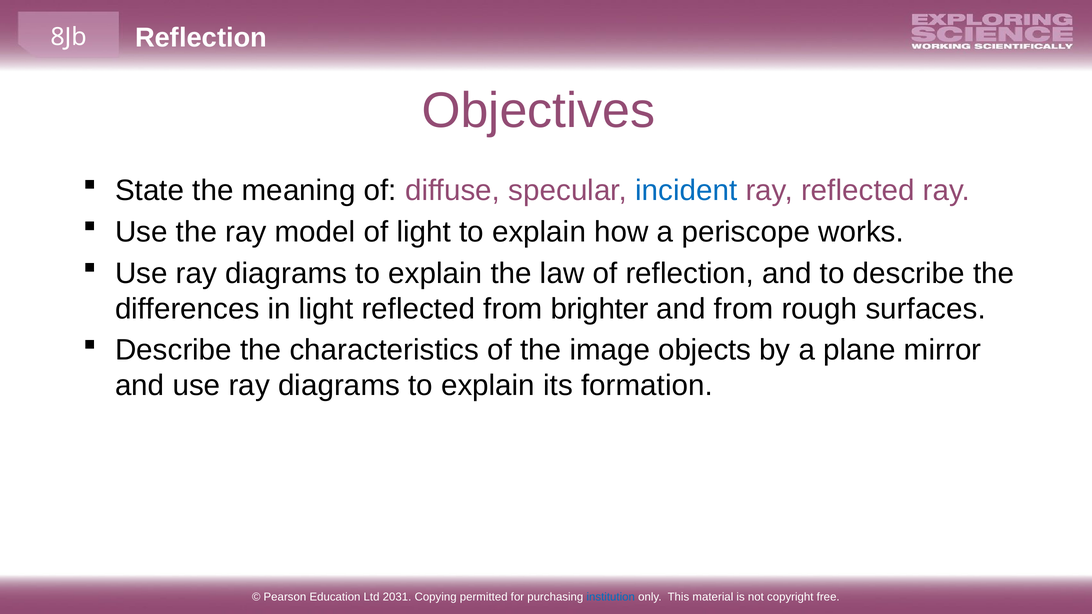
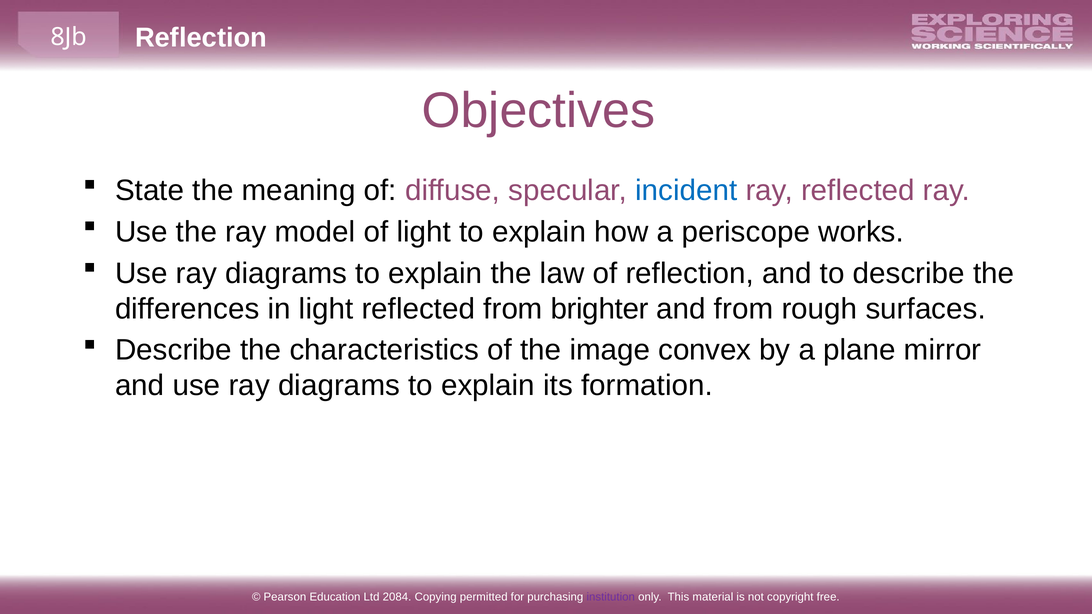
objects: objects -> convex
2031: 2031 -> 2084
institution colour: blue -> purple
